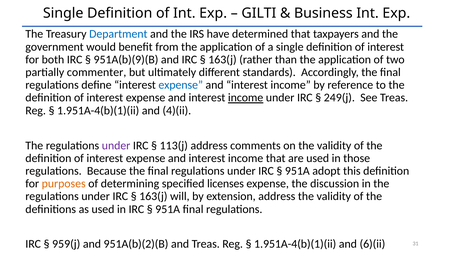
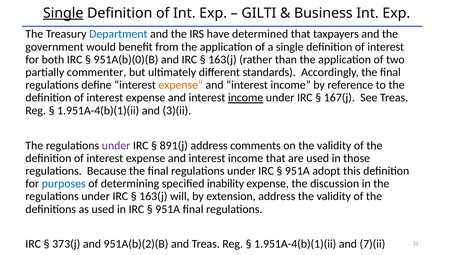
Single at (63, 13) underline: none -> present
951A(b)(9)(B: 951A(b)(9)(B -> 951A(b)(0)(B
expense at (181, 85) colour: blue -> orange
249(j: 249(j -> 167(j
4)(ii: 4)(ii -> 3)(ii
113(j: 113(j -> 891(j
purposes colour: orange -> blue
licenses: licenses -> inability
959(j: 959(j -> 373(j
6)(ii: 6)(ii -> 7)(ii
